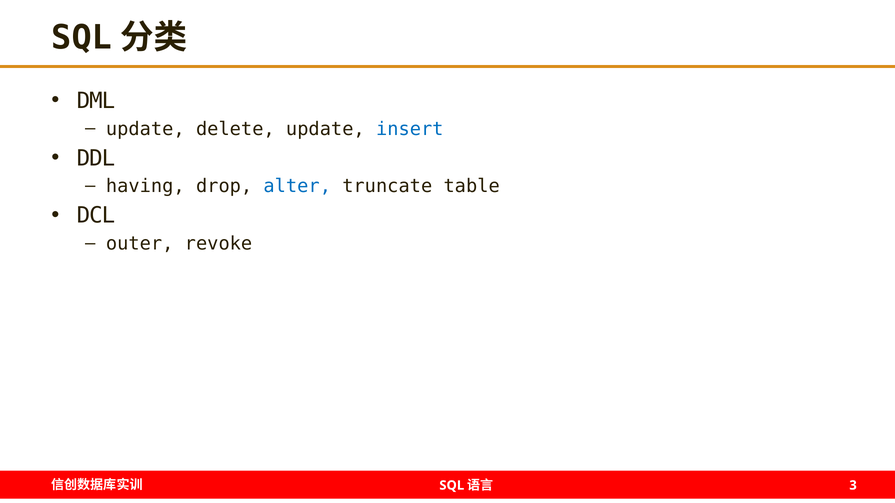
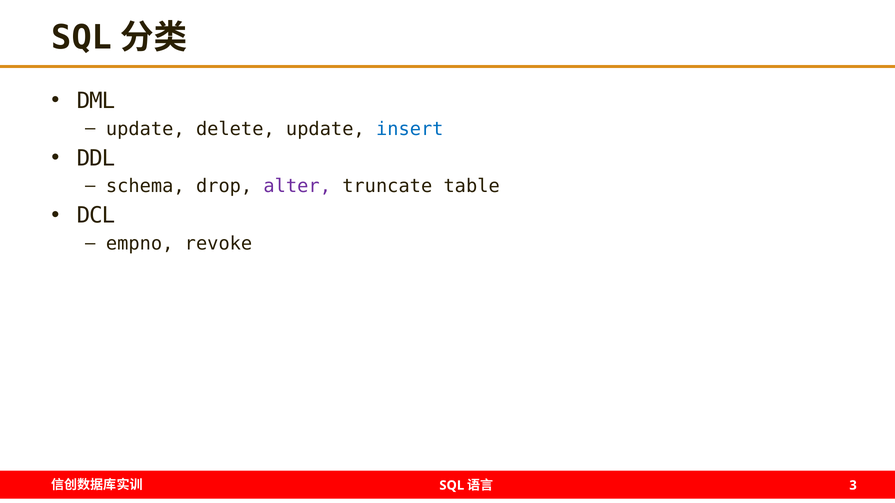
having: having -> schema
alter colour: blue -> purple
outer: outer -> empno
